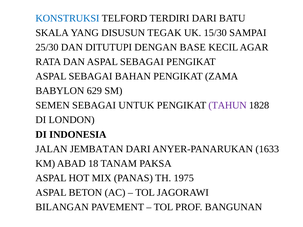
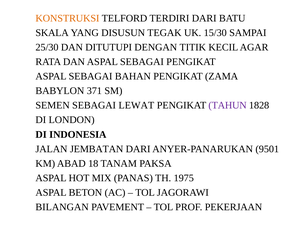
KONSTRUKSI at (67, 18) colour: blue -> orange
BASE: BASE -> TITIK
629: 629 -> 371
UNTUK: UNTUK -> LEWAT
1633: 1633 -> 9501
BANGUNAN: BANGUNAN -> PEKERJAAN
